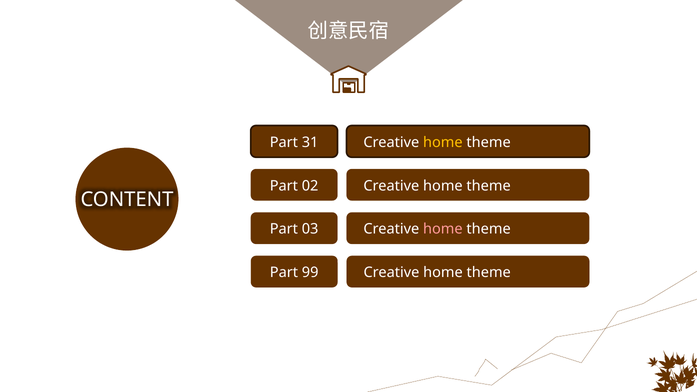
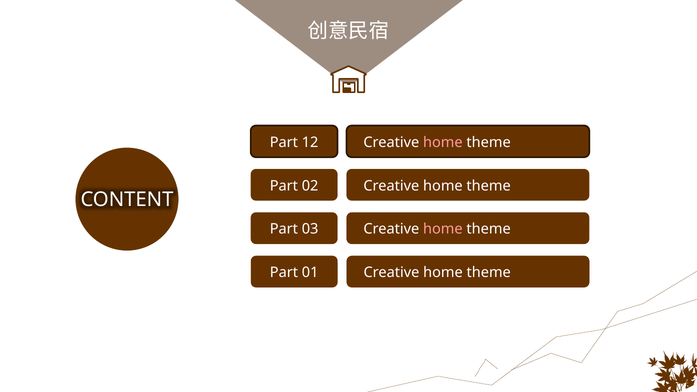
31: 31 -> 12
home at (443, 142) colour: yellow -> pink
99: 99 -> 01
